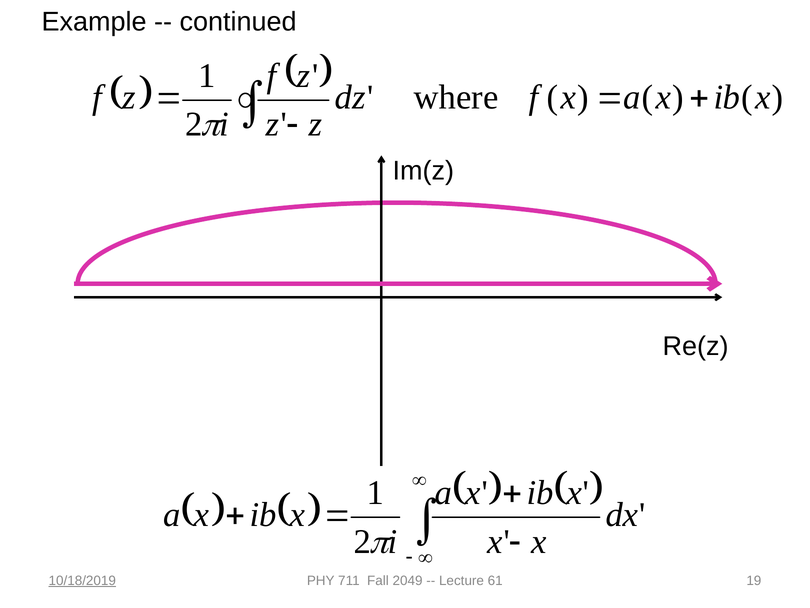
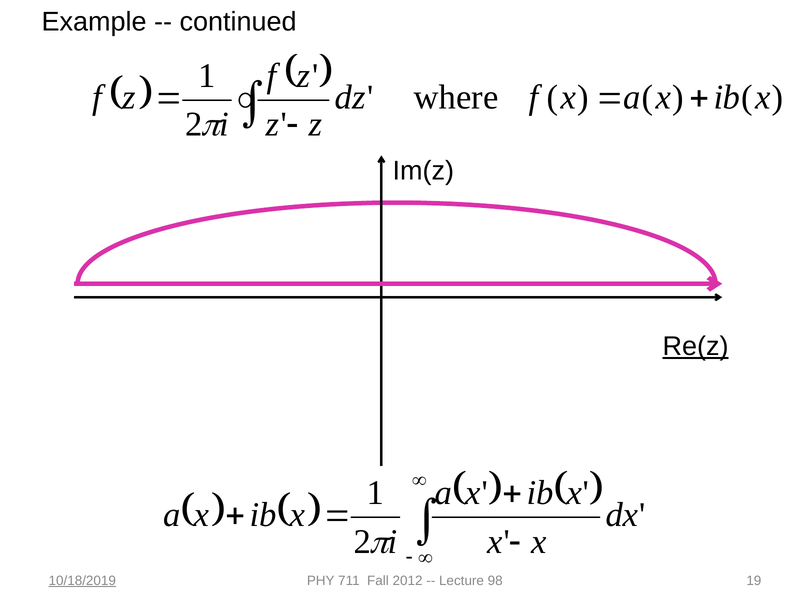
Re(z underline: none -> present
2049: 2049 -> 2012
61: 61 -> 98
